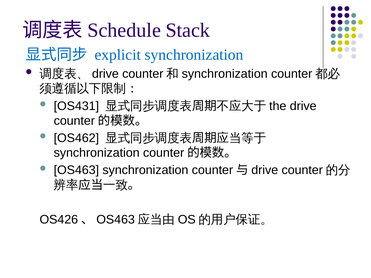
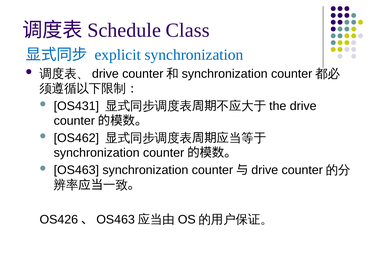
Stack: Stack -> Class
